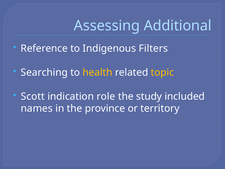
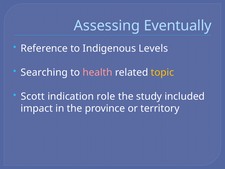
Additional: Additional -> Eventually
Filters: Filters -> Levels
health colour: yellow -> pink
names: names -> impact
